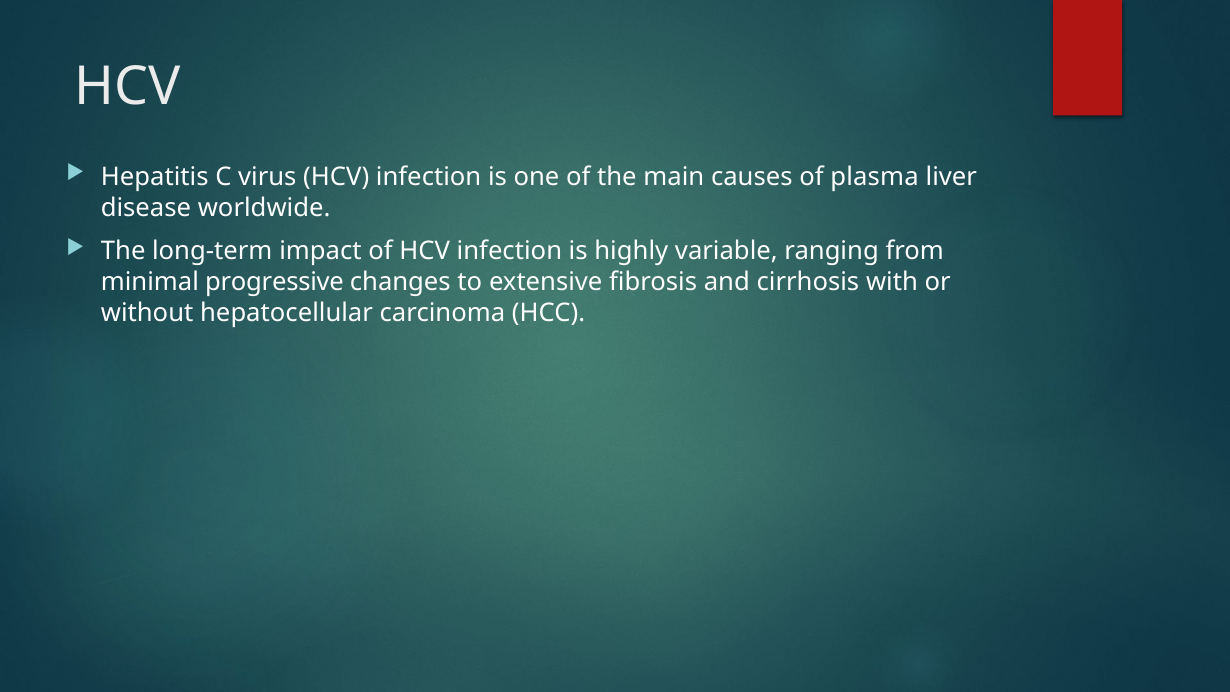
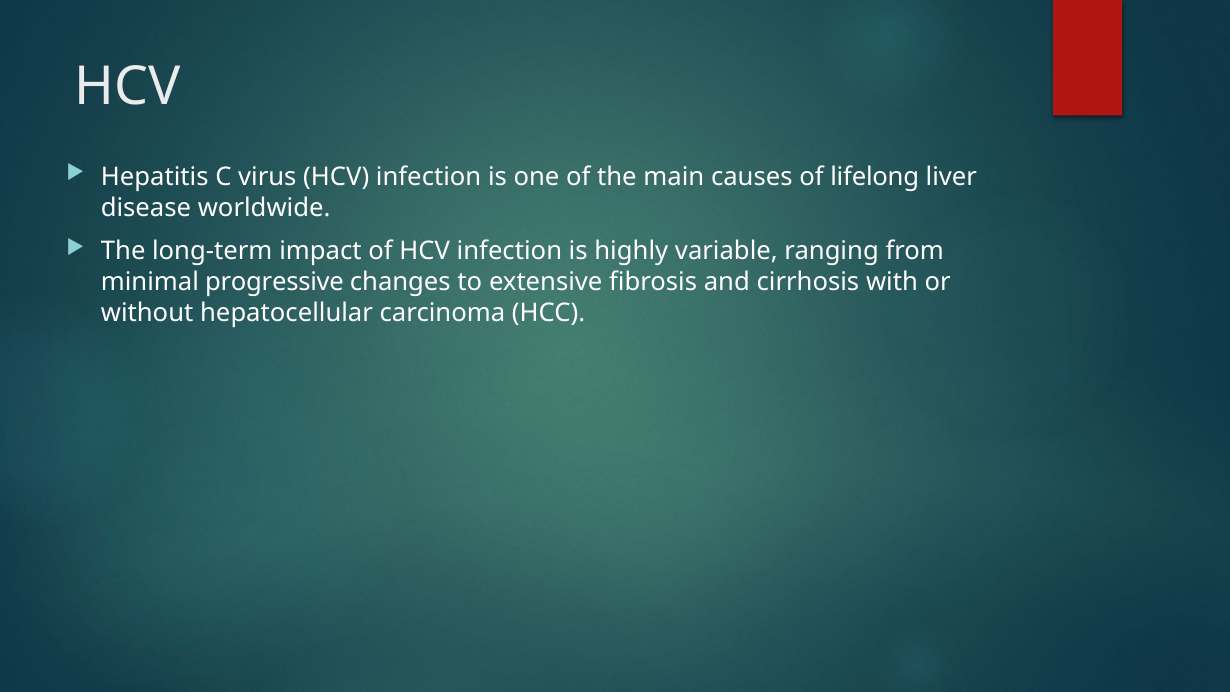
plasma: plasma -> lifelong
